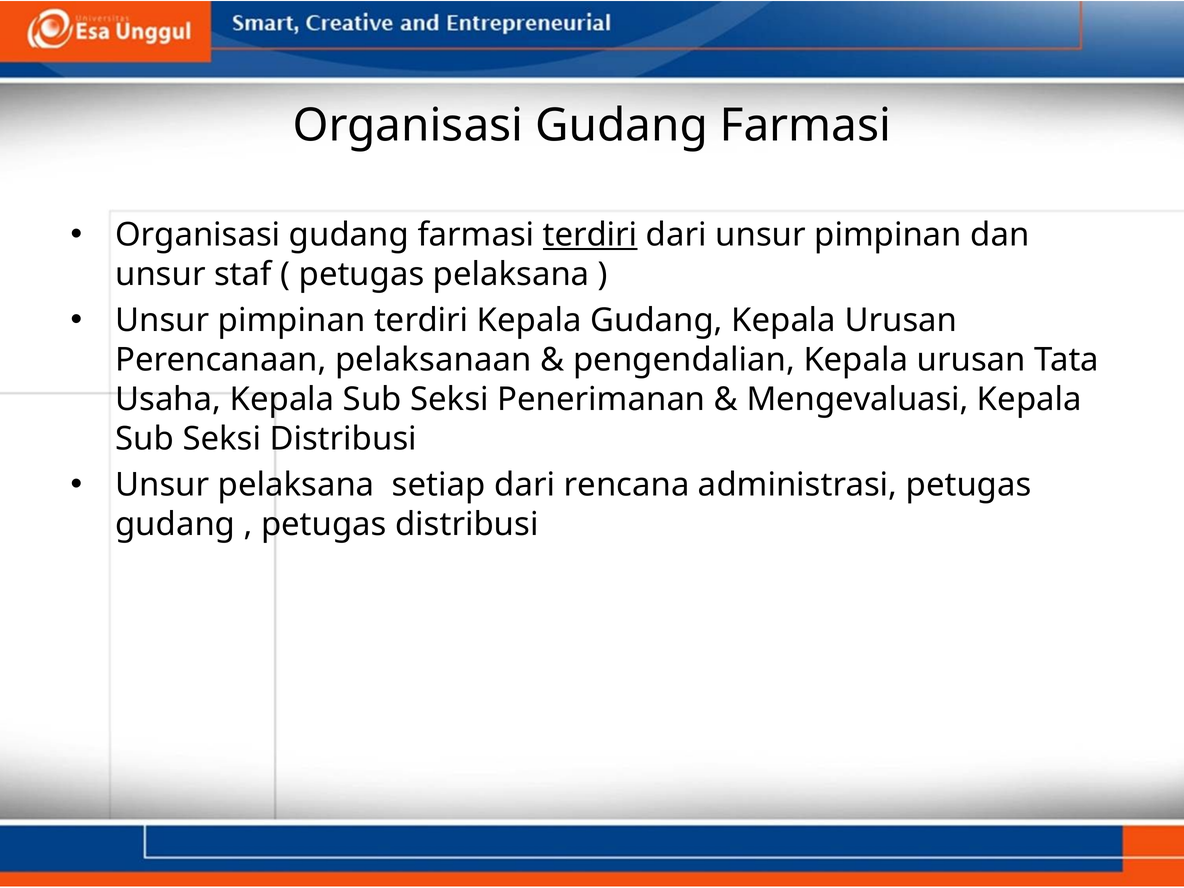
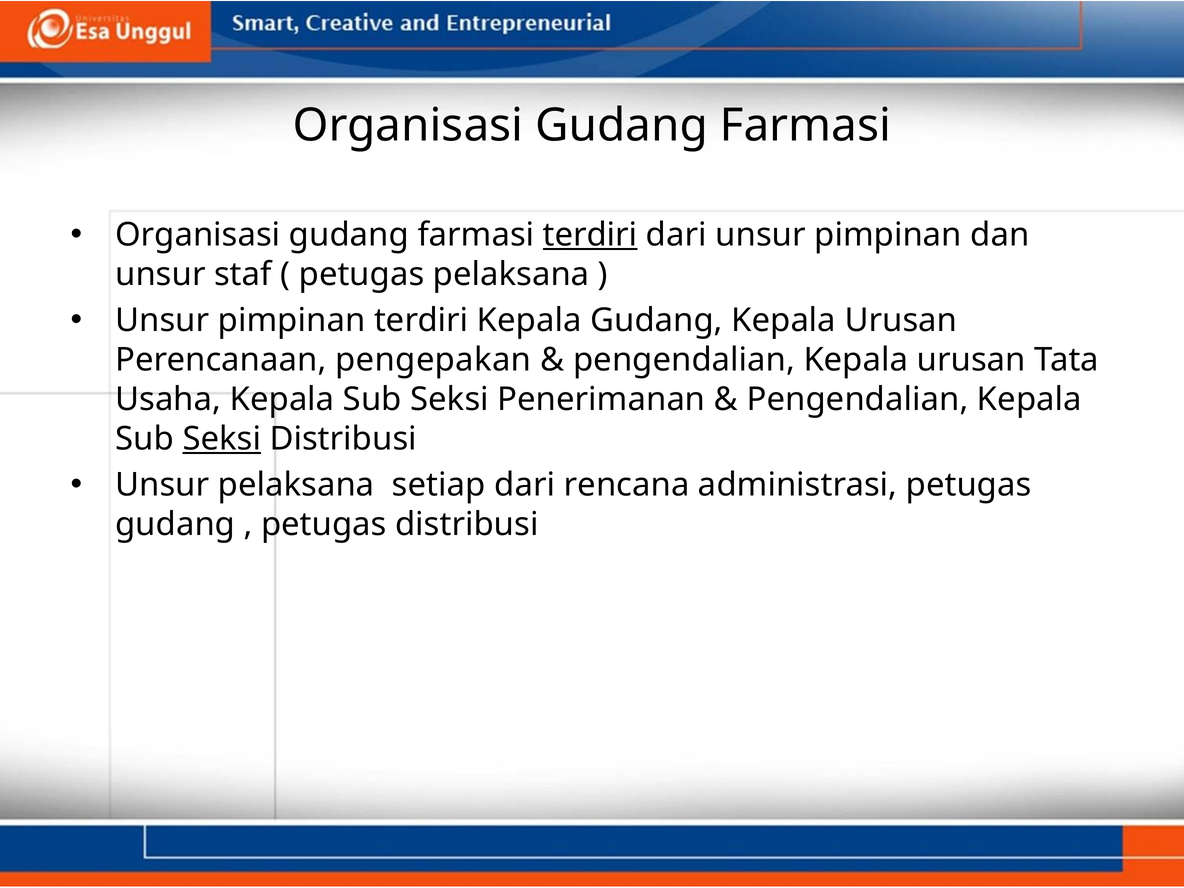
pelaksanaan: pelaksanaan -> pengepakan
Mengevaluasi at (858, 400): Mengevaluasi -> Pengendalian
Seksi at (222, 439) underline: none -> present
